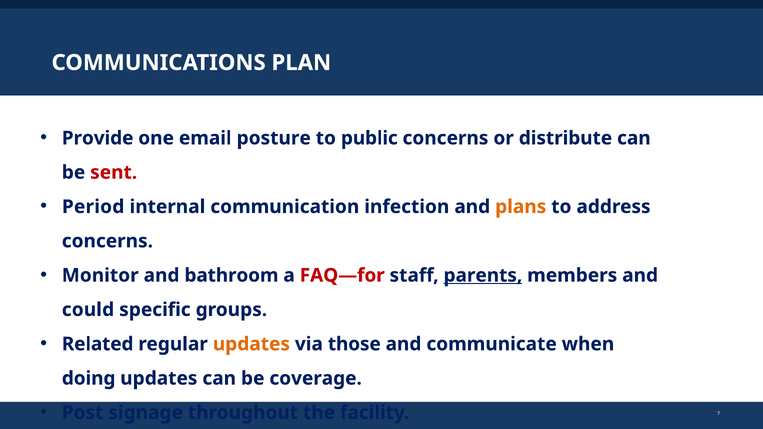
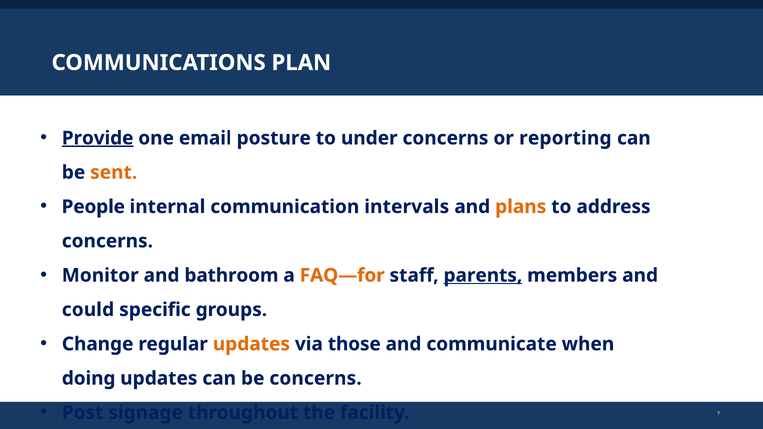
Provide underline: none -> present
public: public -> under
distribute: distribute -> reporting
sent colour: red -> orange
Period: Period -> People
infection: infection -> intervals
FAQ—for colour: red -> orange
Related: Related -> Change
be coverage: coverage -> concerns
